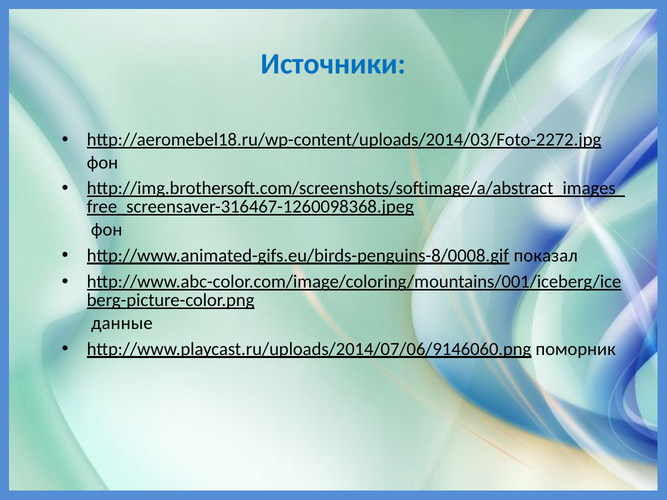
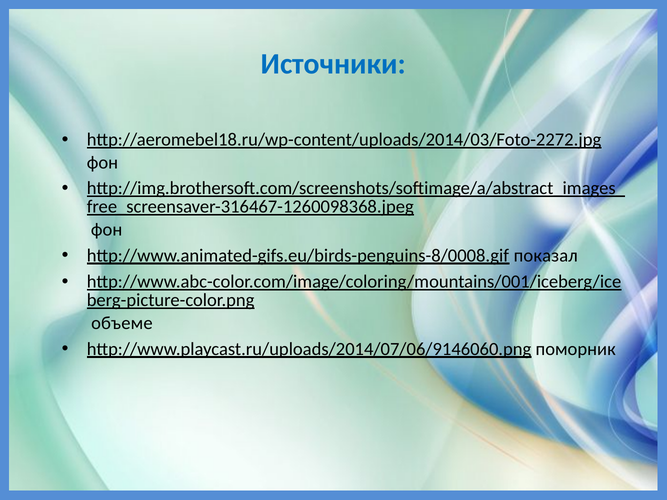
данные: данные -> объеме
